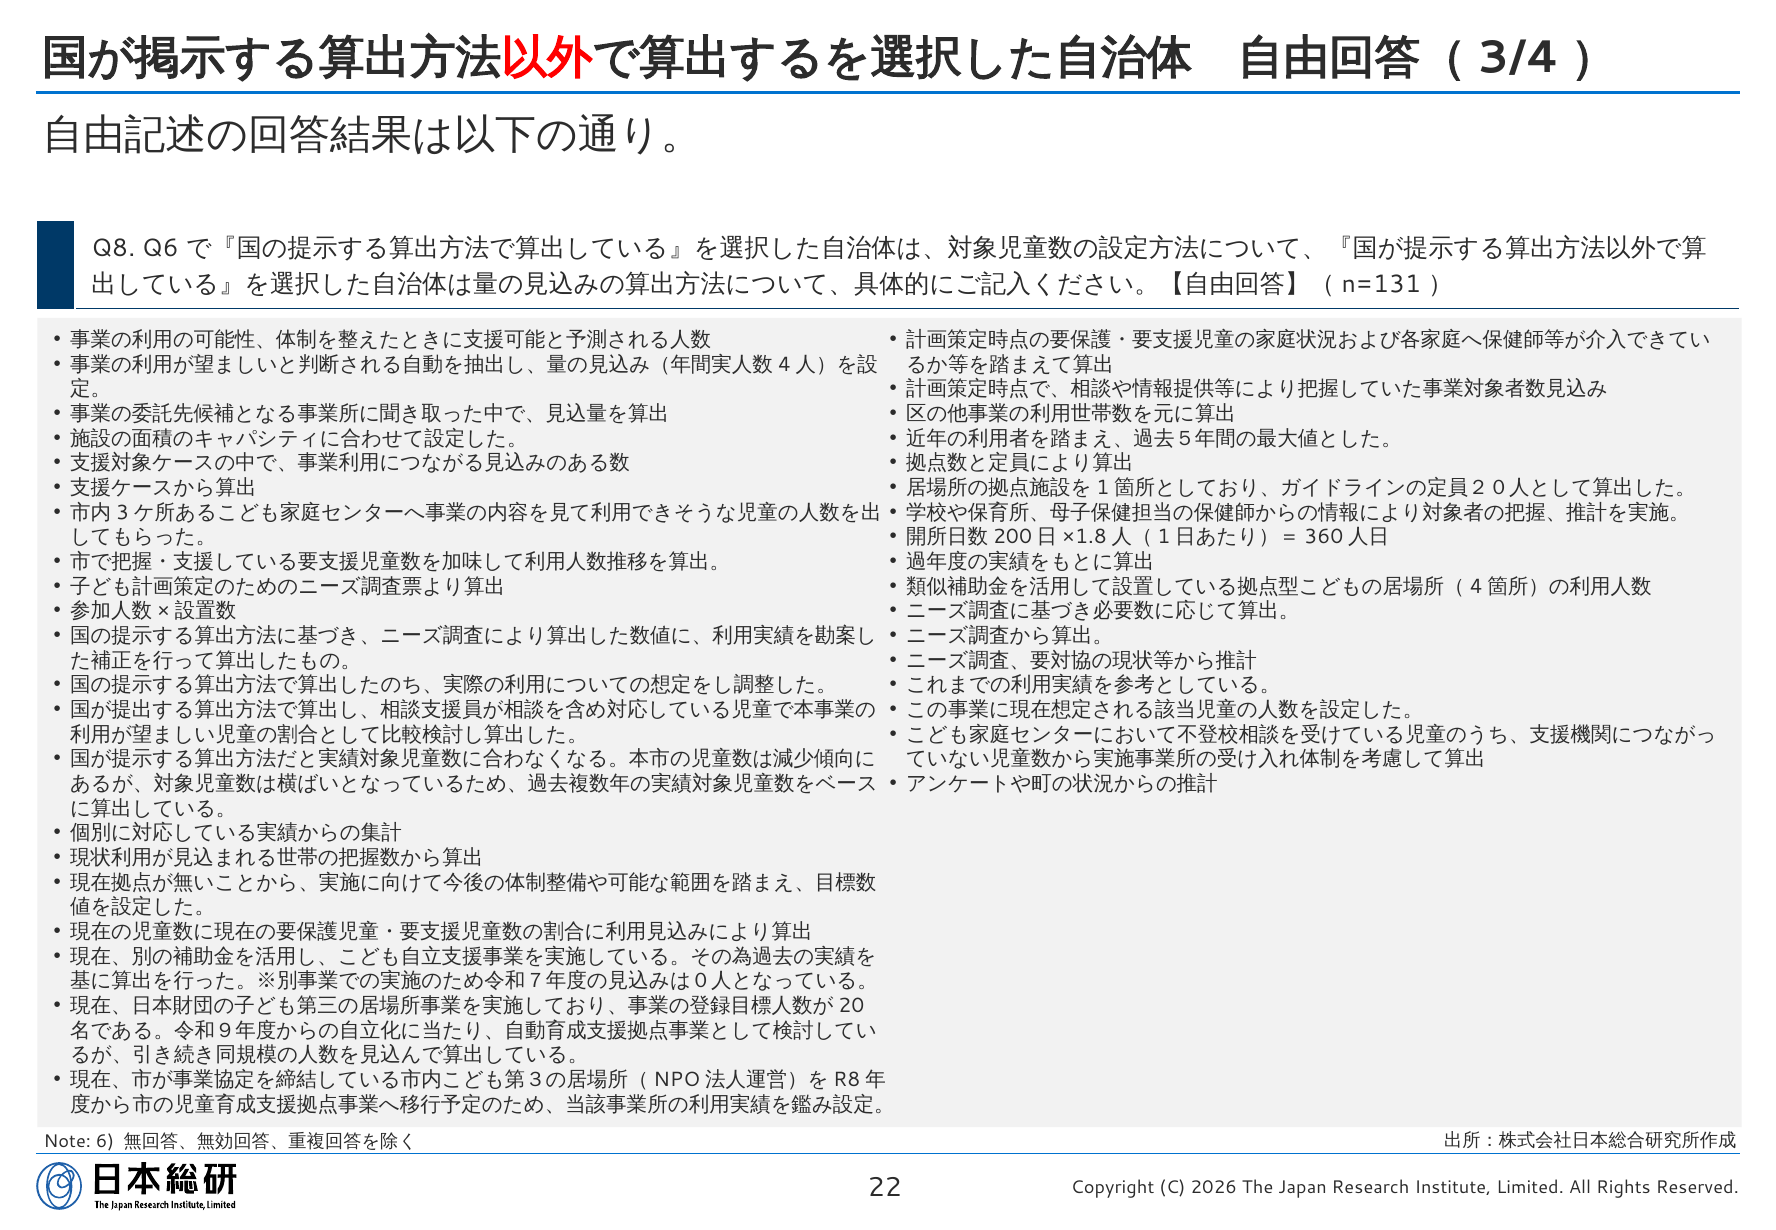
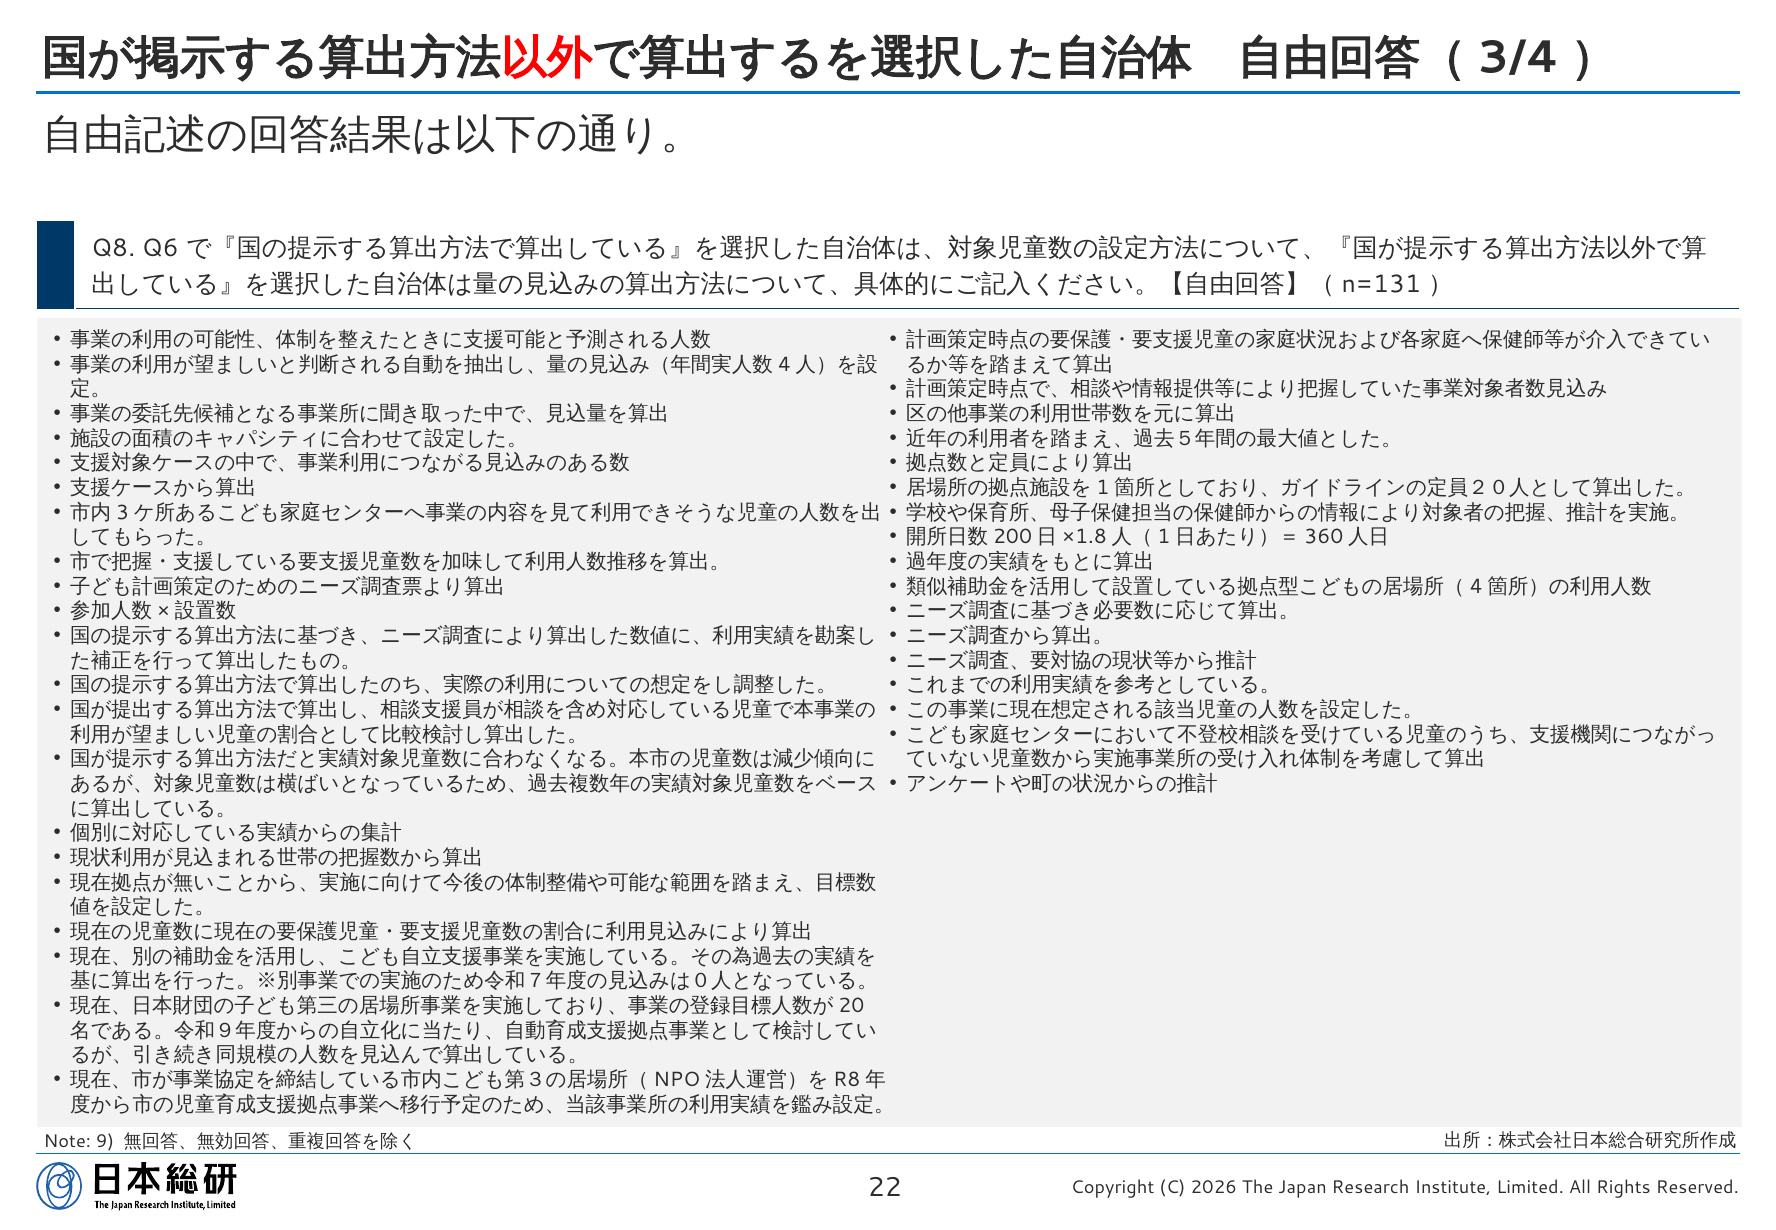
6: 6 -> 9
